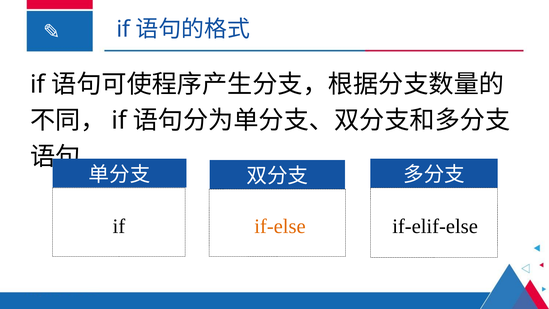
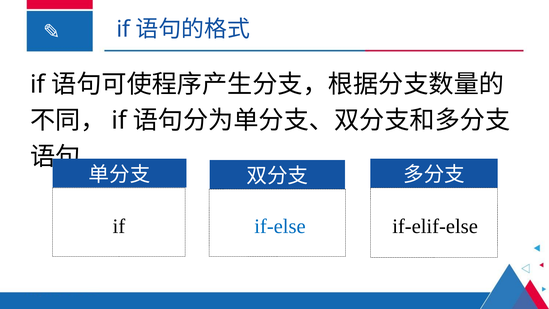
if-else colour: orange -> blue
